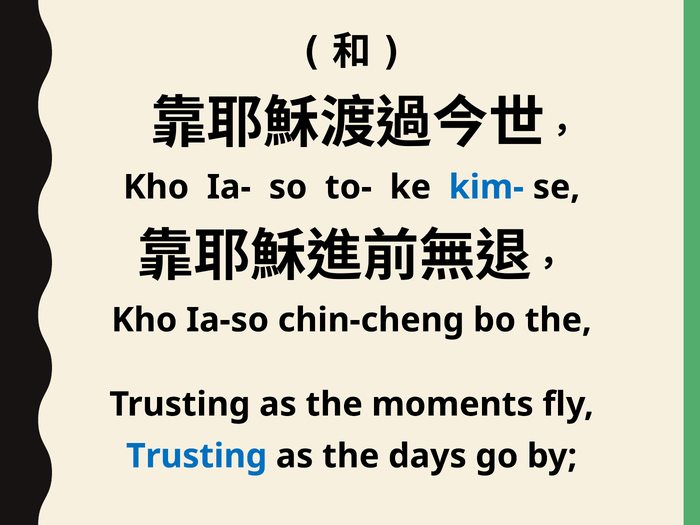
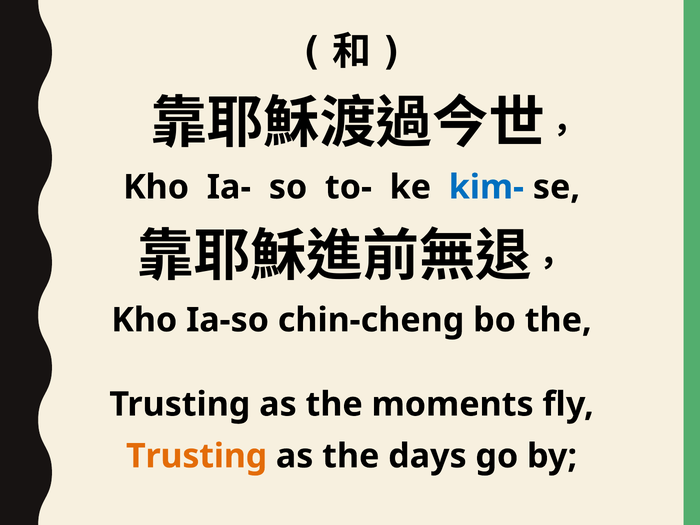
Trusting at (197, 456) colour: blue -> orange
